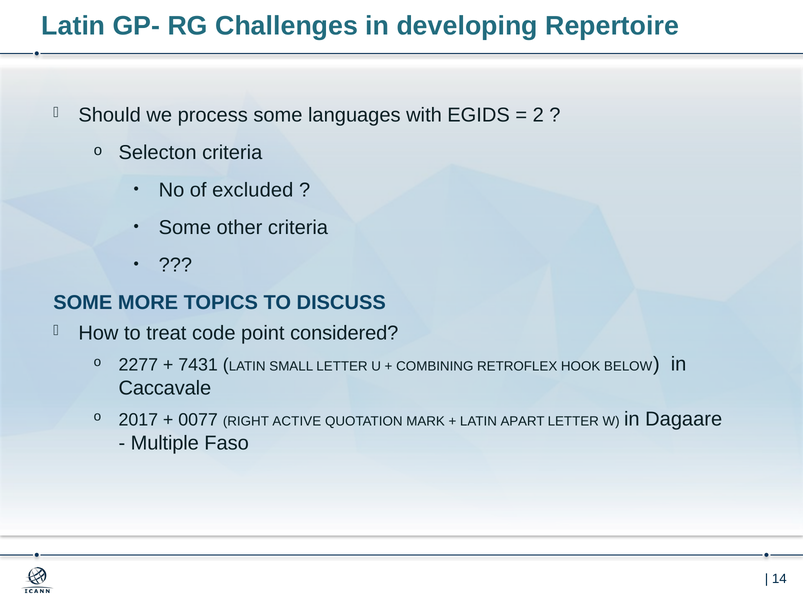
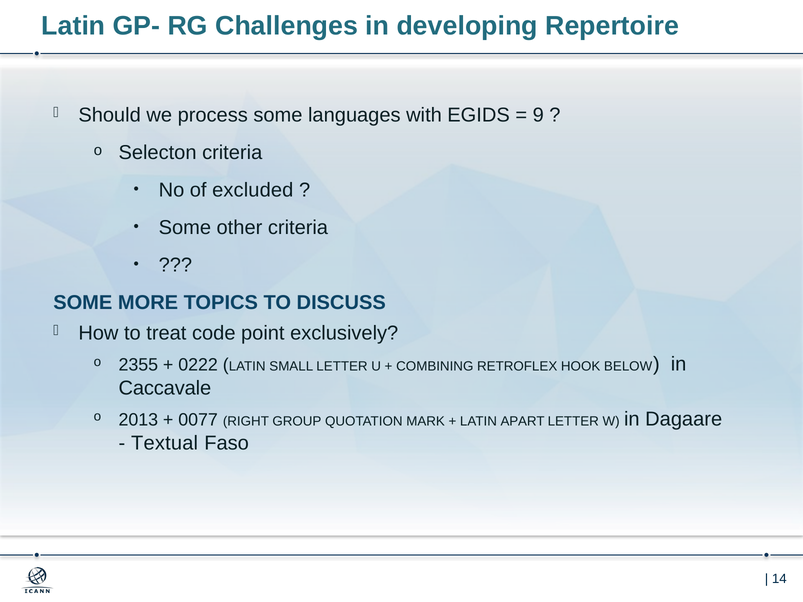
2: 2 -> 9
considered: considered -> exclusively
2277: 2277 -> 2355
7431: 7431 -> 0222
2017: 2017 -> 2013
ACTIVE: ACTIVE -> GROUP
Multiple: Multiple -> Textual
